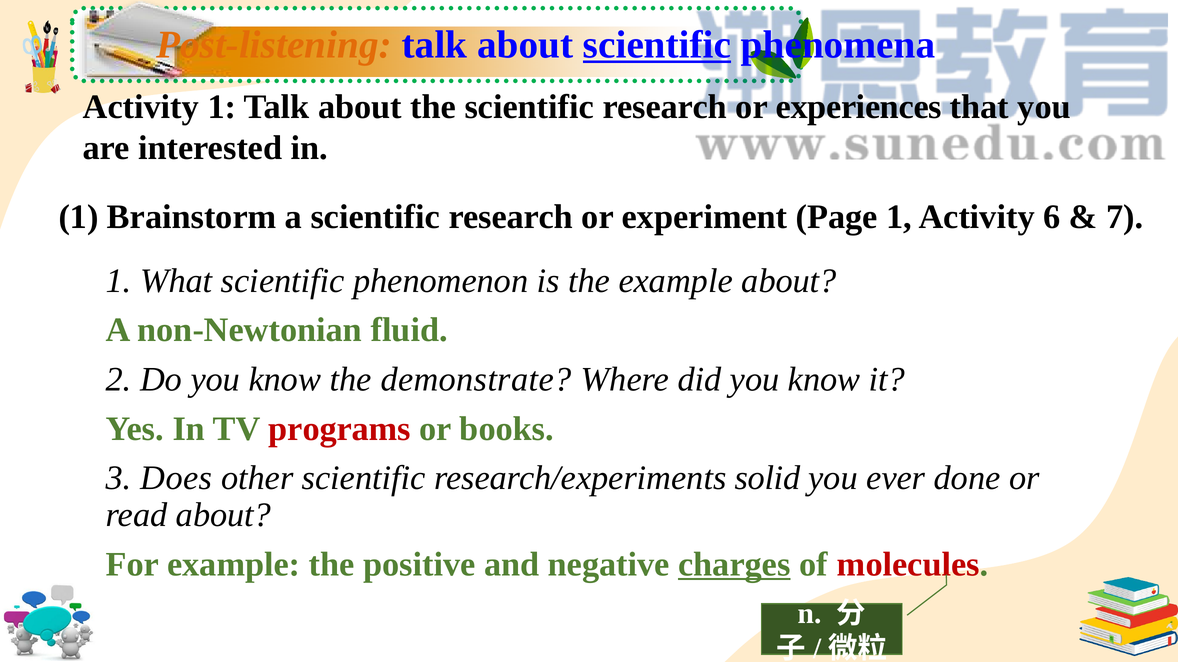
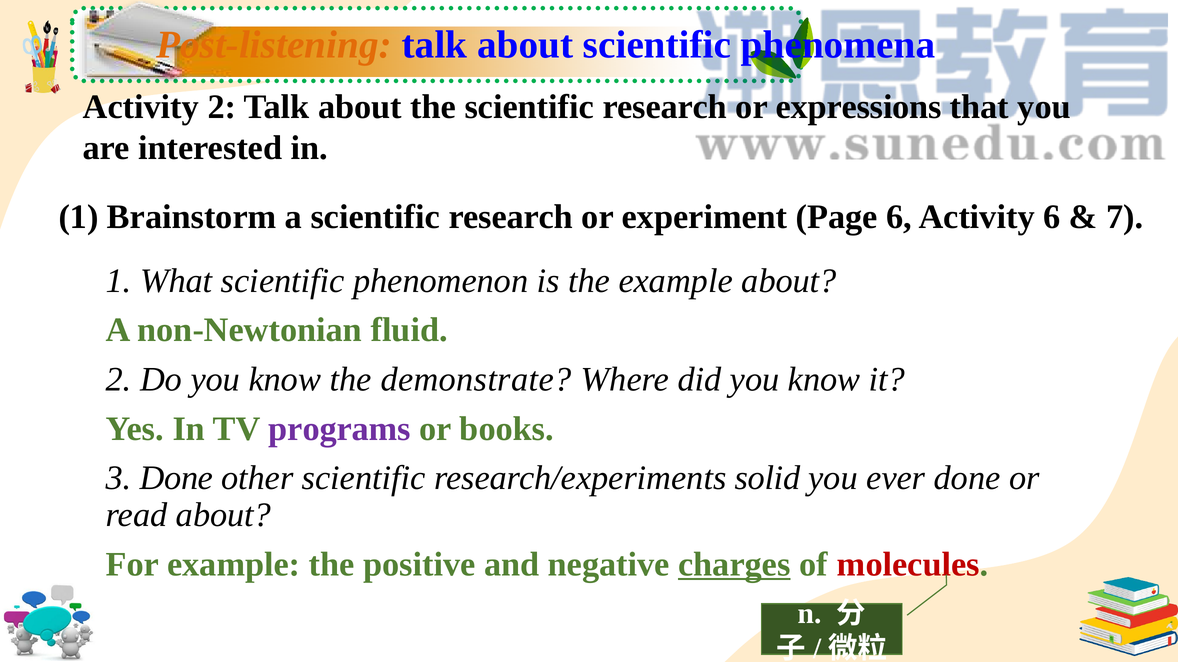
scientific at (657, 45) underline: present -> none
Activity 1: 1 -> 2
experiences: experiences -> expressions
Page 1: 1 -> 6
programs colour: red -> purple
3 Does: Does -> Done
